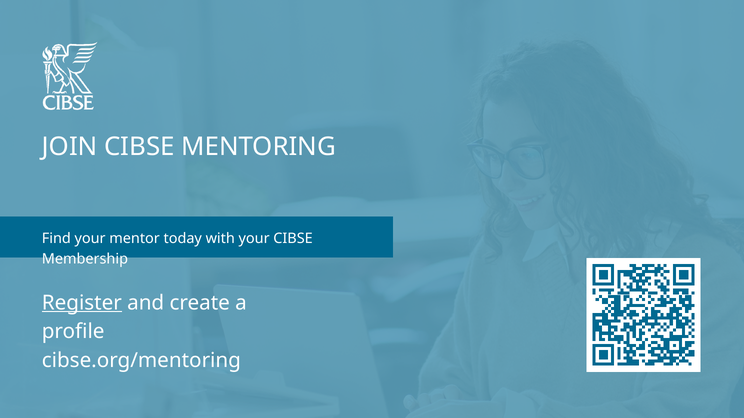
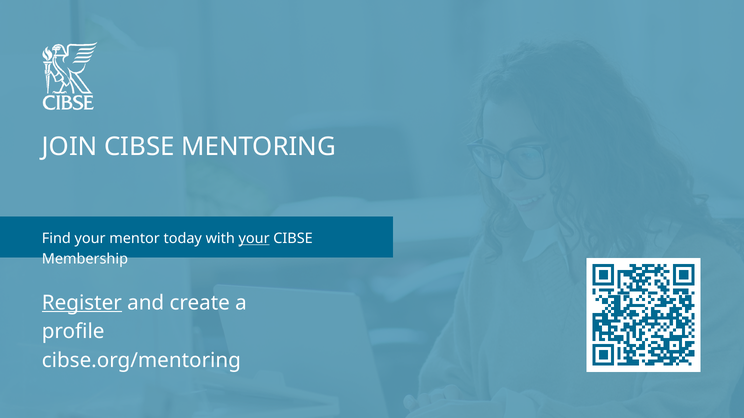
your at (254, 239) underline: none -> present
